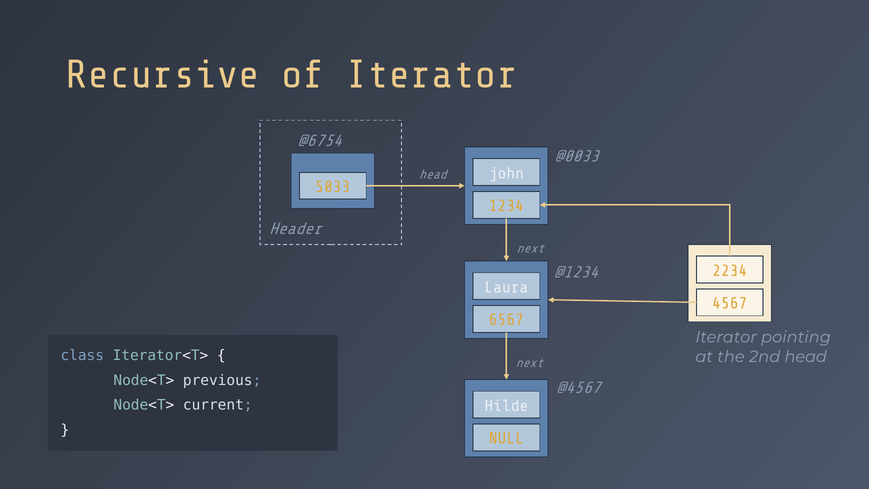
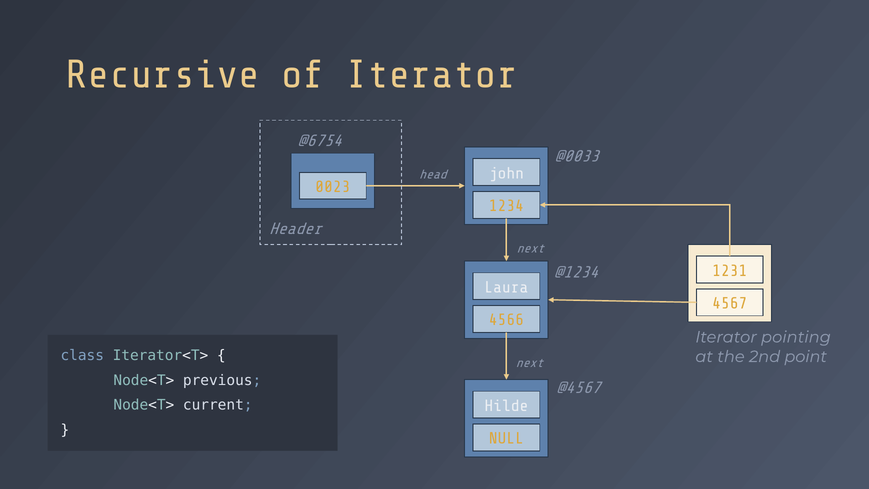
5033: 5033 -> 0023
2234: 2234 -> 1231
6567: 6567 -> 4566
2nd head: head -> point
